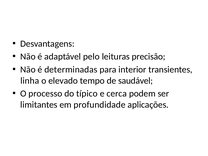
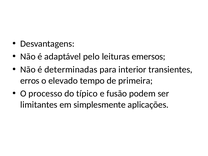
precisão: precisão -> emersos
linha: linha -> erros
saudável: saudável -> primeira
cerca: cerca -> fusão
profundidade: profundidade -> simplesmente
